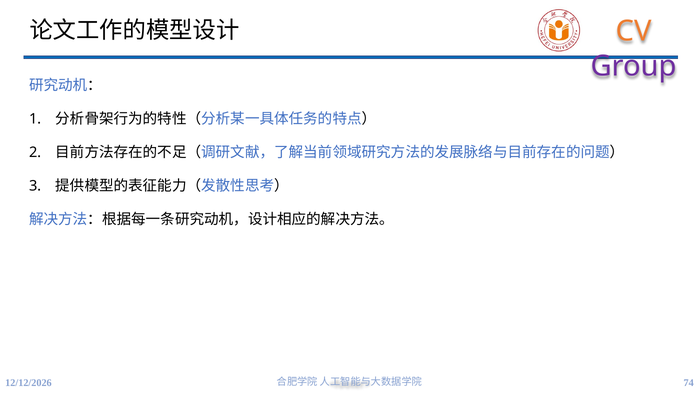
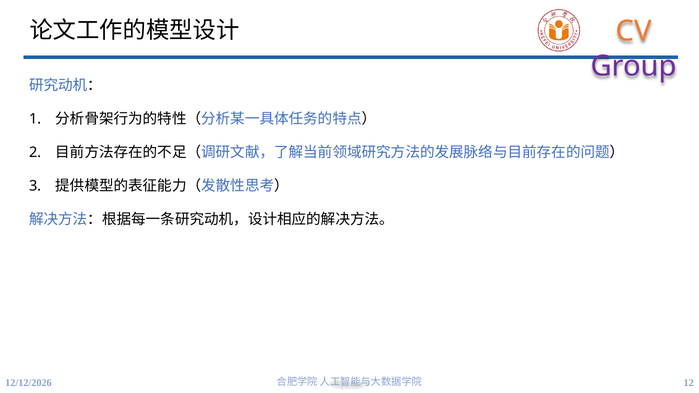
74: 74 -> 12
